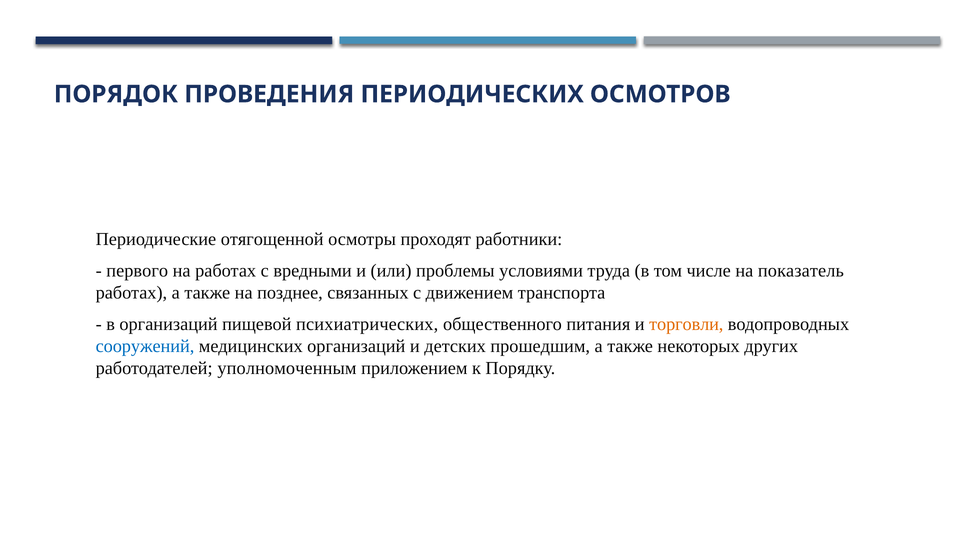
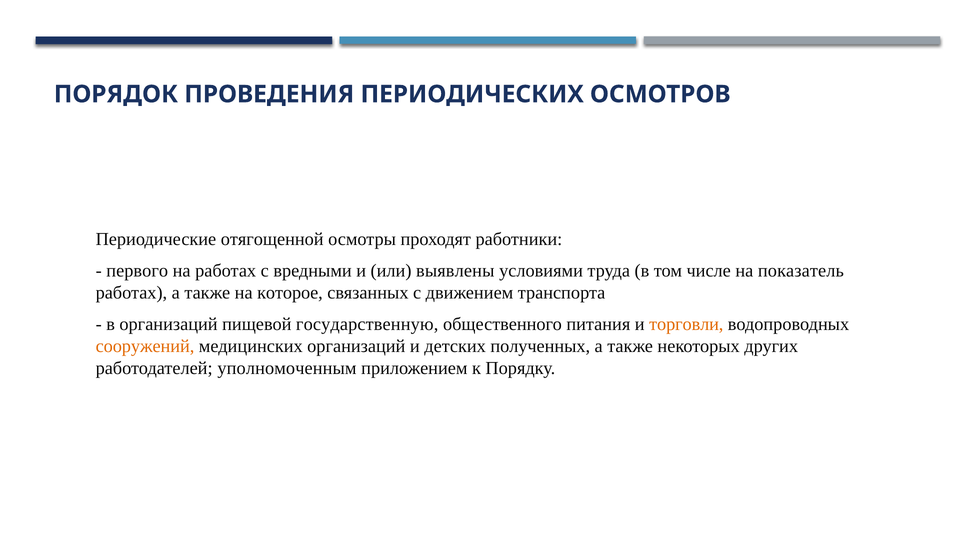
проблемы: проблемы -> выявлены
позднее: позднее -> которое
психиатрических: психиатрических -> государственную
сооружений colour: blue -> orange
прошедшим: прошедшим -> полученных
